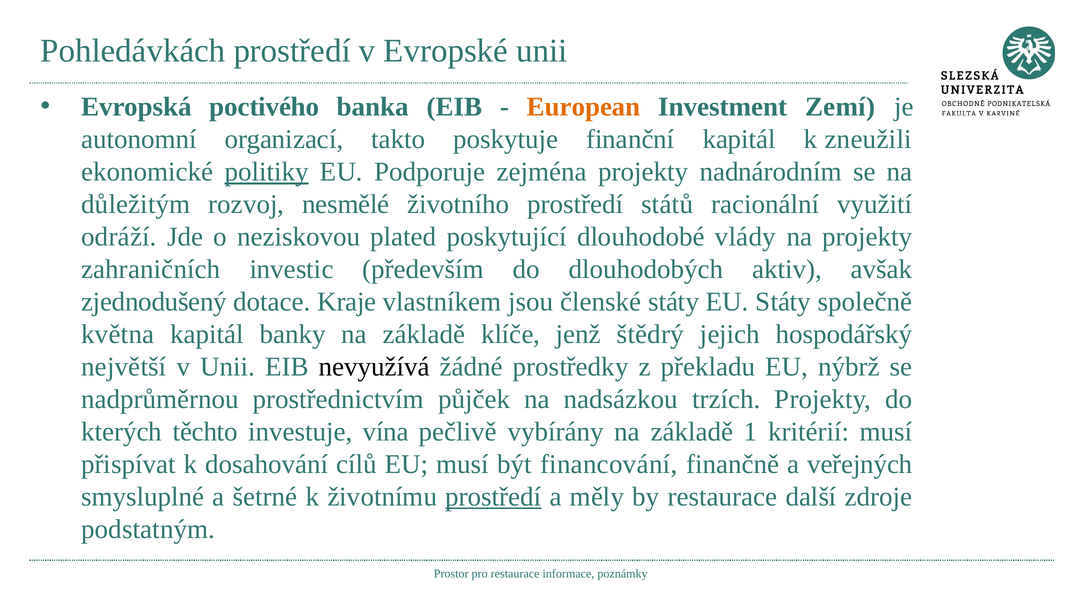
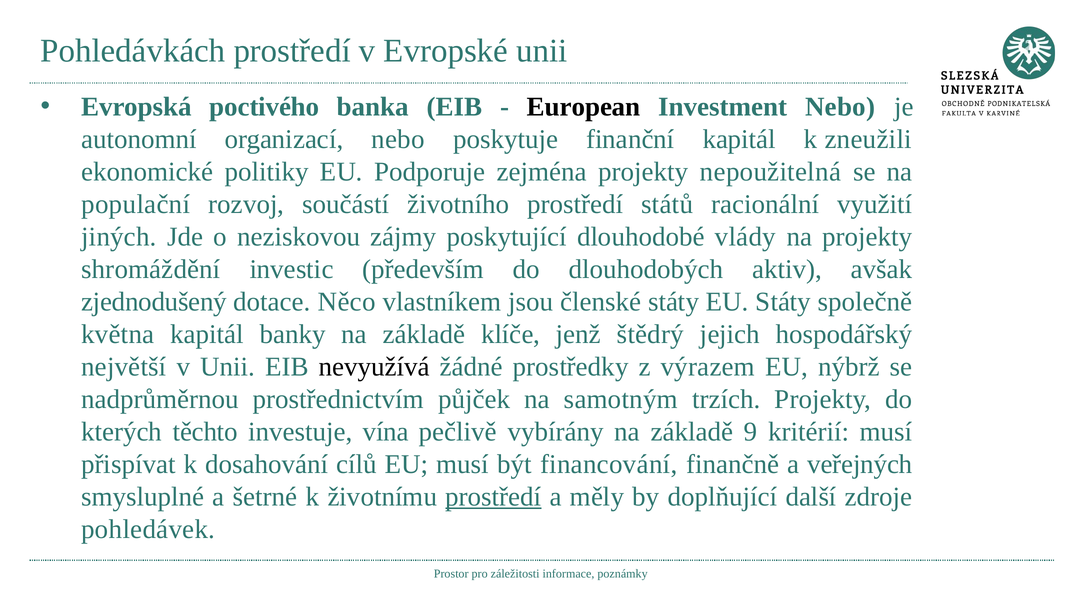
European colour: orange -> black
Investment Zemí: Zemí -> Nebo
organizací takto: takto -> nebo
politiky underline: present -> none
nadnárodním: nadnárodním -> nepoužitelná
důležitým: důležitým -> populační
nesmělé: nesmělé -> součástí
odráží: odráží -> jiných
plated: plated -> zájmy
zahraničních: zahraničních -> shromáždění
Kraje: Kraje -> Něco
překladu: překladu -> výrazem
nadsázkou: nadsázkou -> samotným
1: 1 -> 9
by restaurace: restaurace -> doplňující
podstatným: podstatným -> pohledávek
pro restaurace: restaurace -> záležitosti
